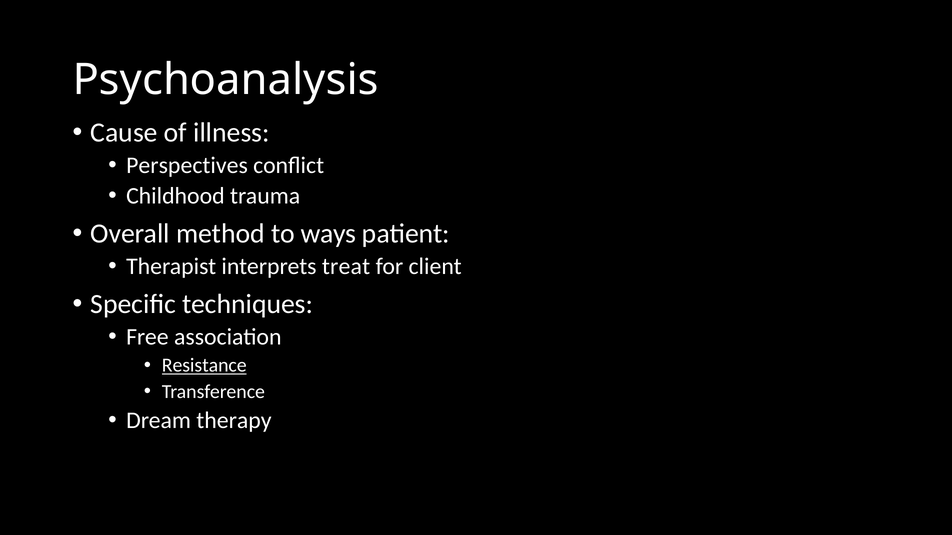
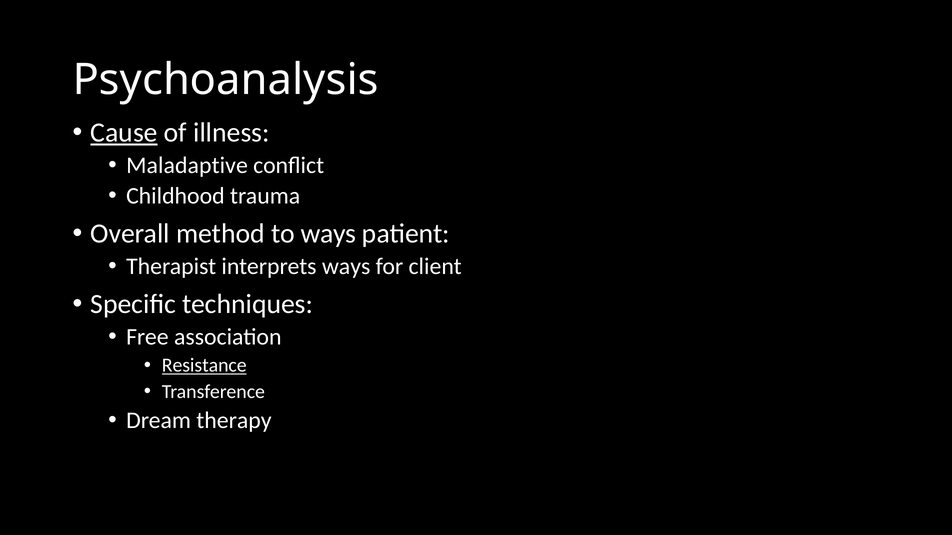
Cause underline: none -> present
Perspectives: Perspectives -> Maladaptive
interprets treat: treat -> ways
